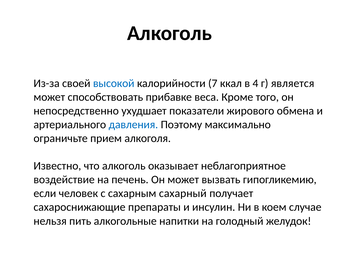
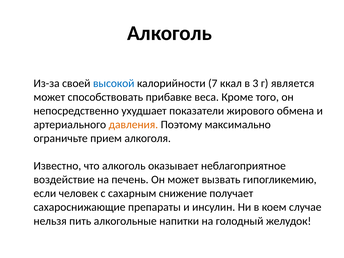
4: 4 -> 3
давления colour: blue -> orange
сахарный: сахарный -> снижение
